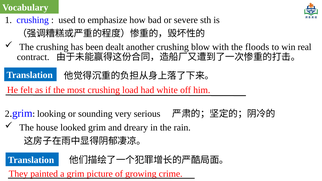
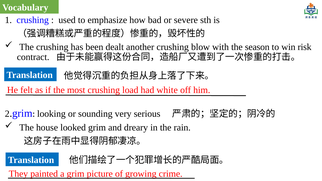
floods: floods -> season
real: real -> risk
